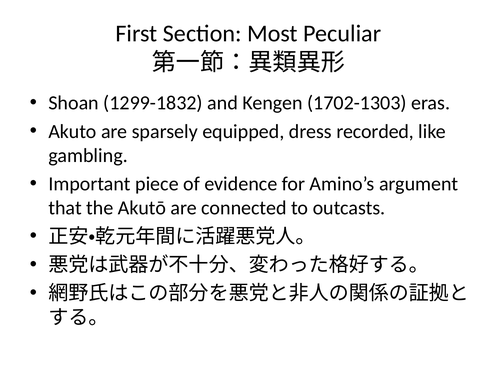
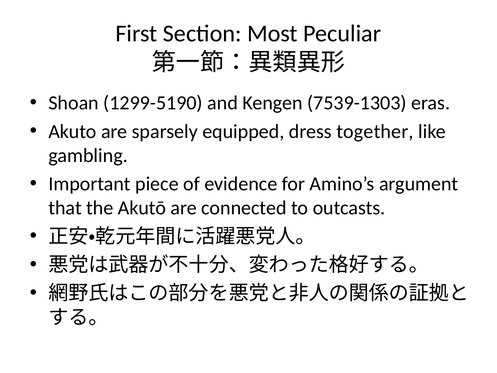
1299-1832: 1299-1832 -> 1299-5190
1702-1303: 1702-1303 -> 7539-1303
recorded: recorded -> together
